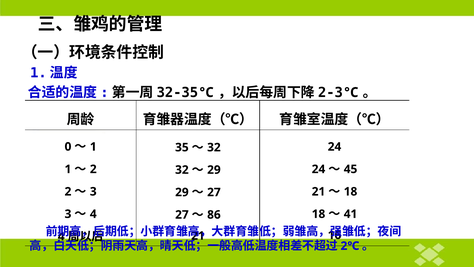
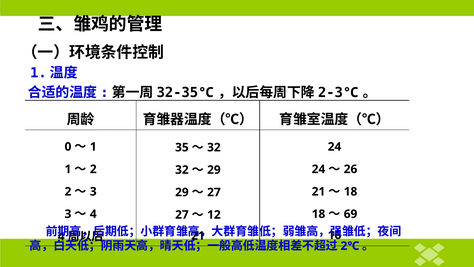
45: 45 -> 26
41: 41 -> 69
86: 86 -> 12
